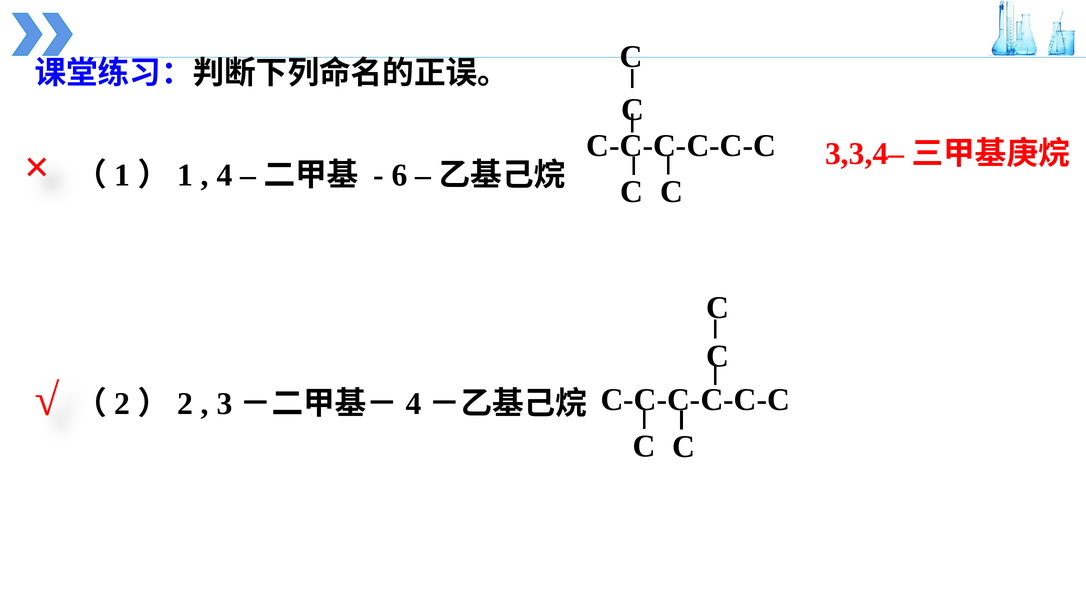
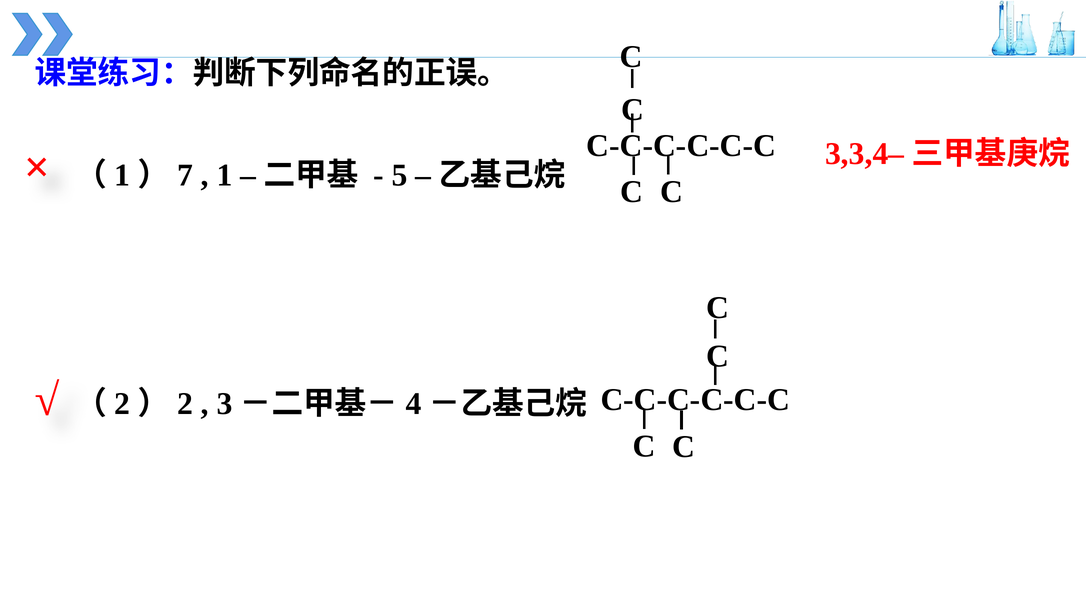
1 at (185, 175): 1 -> 7
4 at (224, 175): 4 -> 1
6: 6 -> 5
